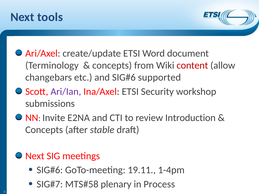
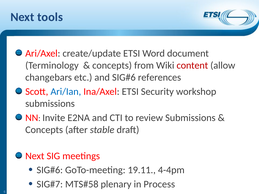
supported: supported -> references
Ari/Ian colour: purple -> blue
review Introduction: Introduction -> Submissions
1-4pm: 1-4pm -> 4-4pm
